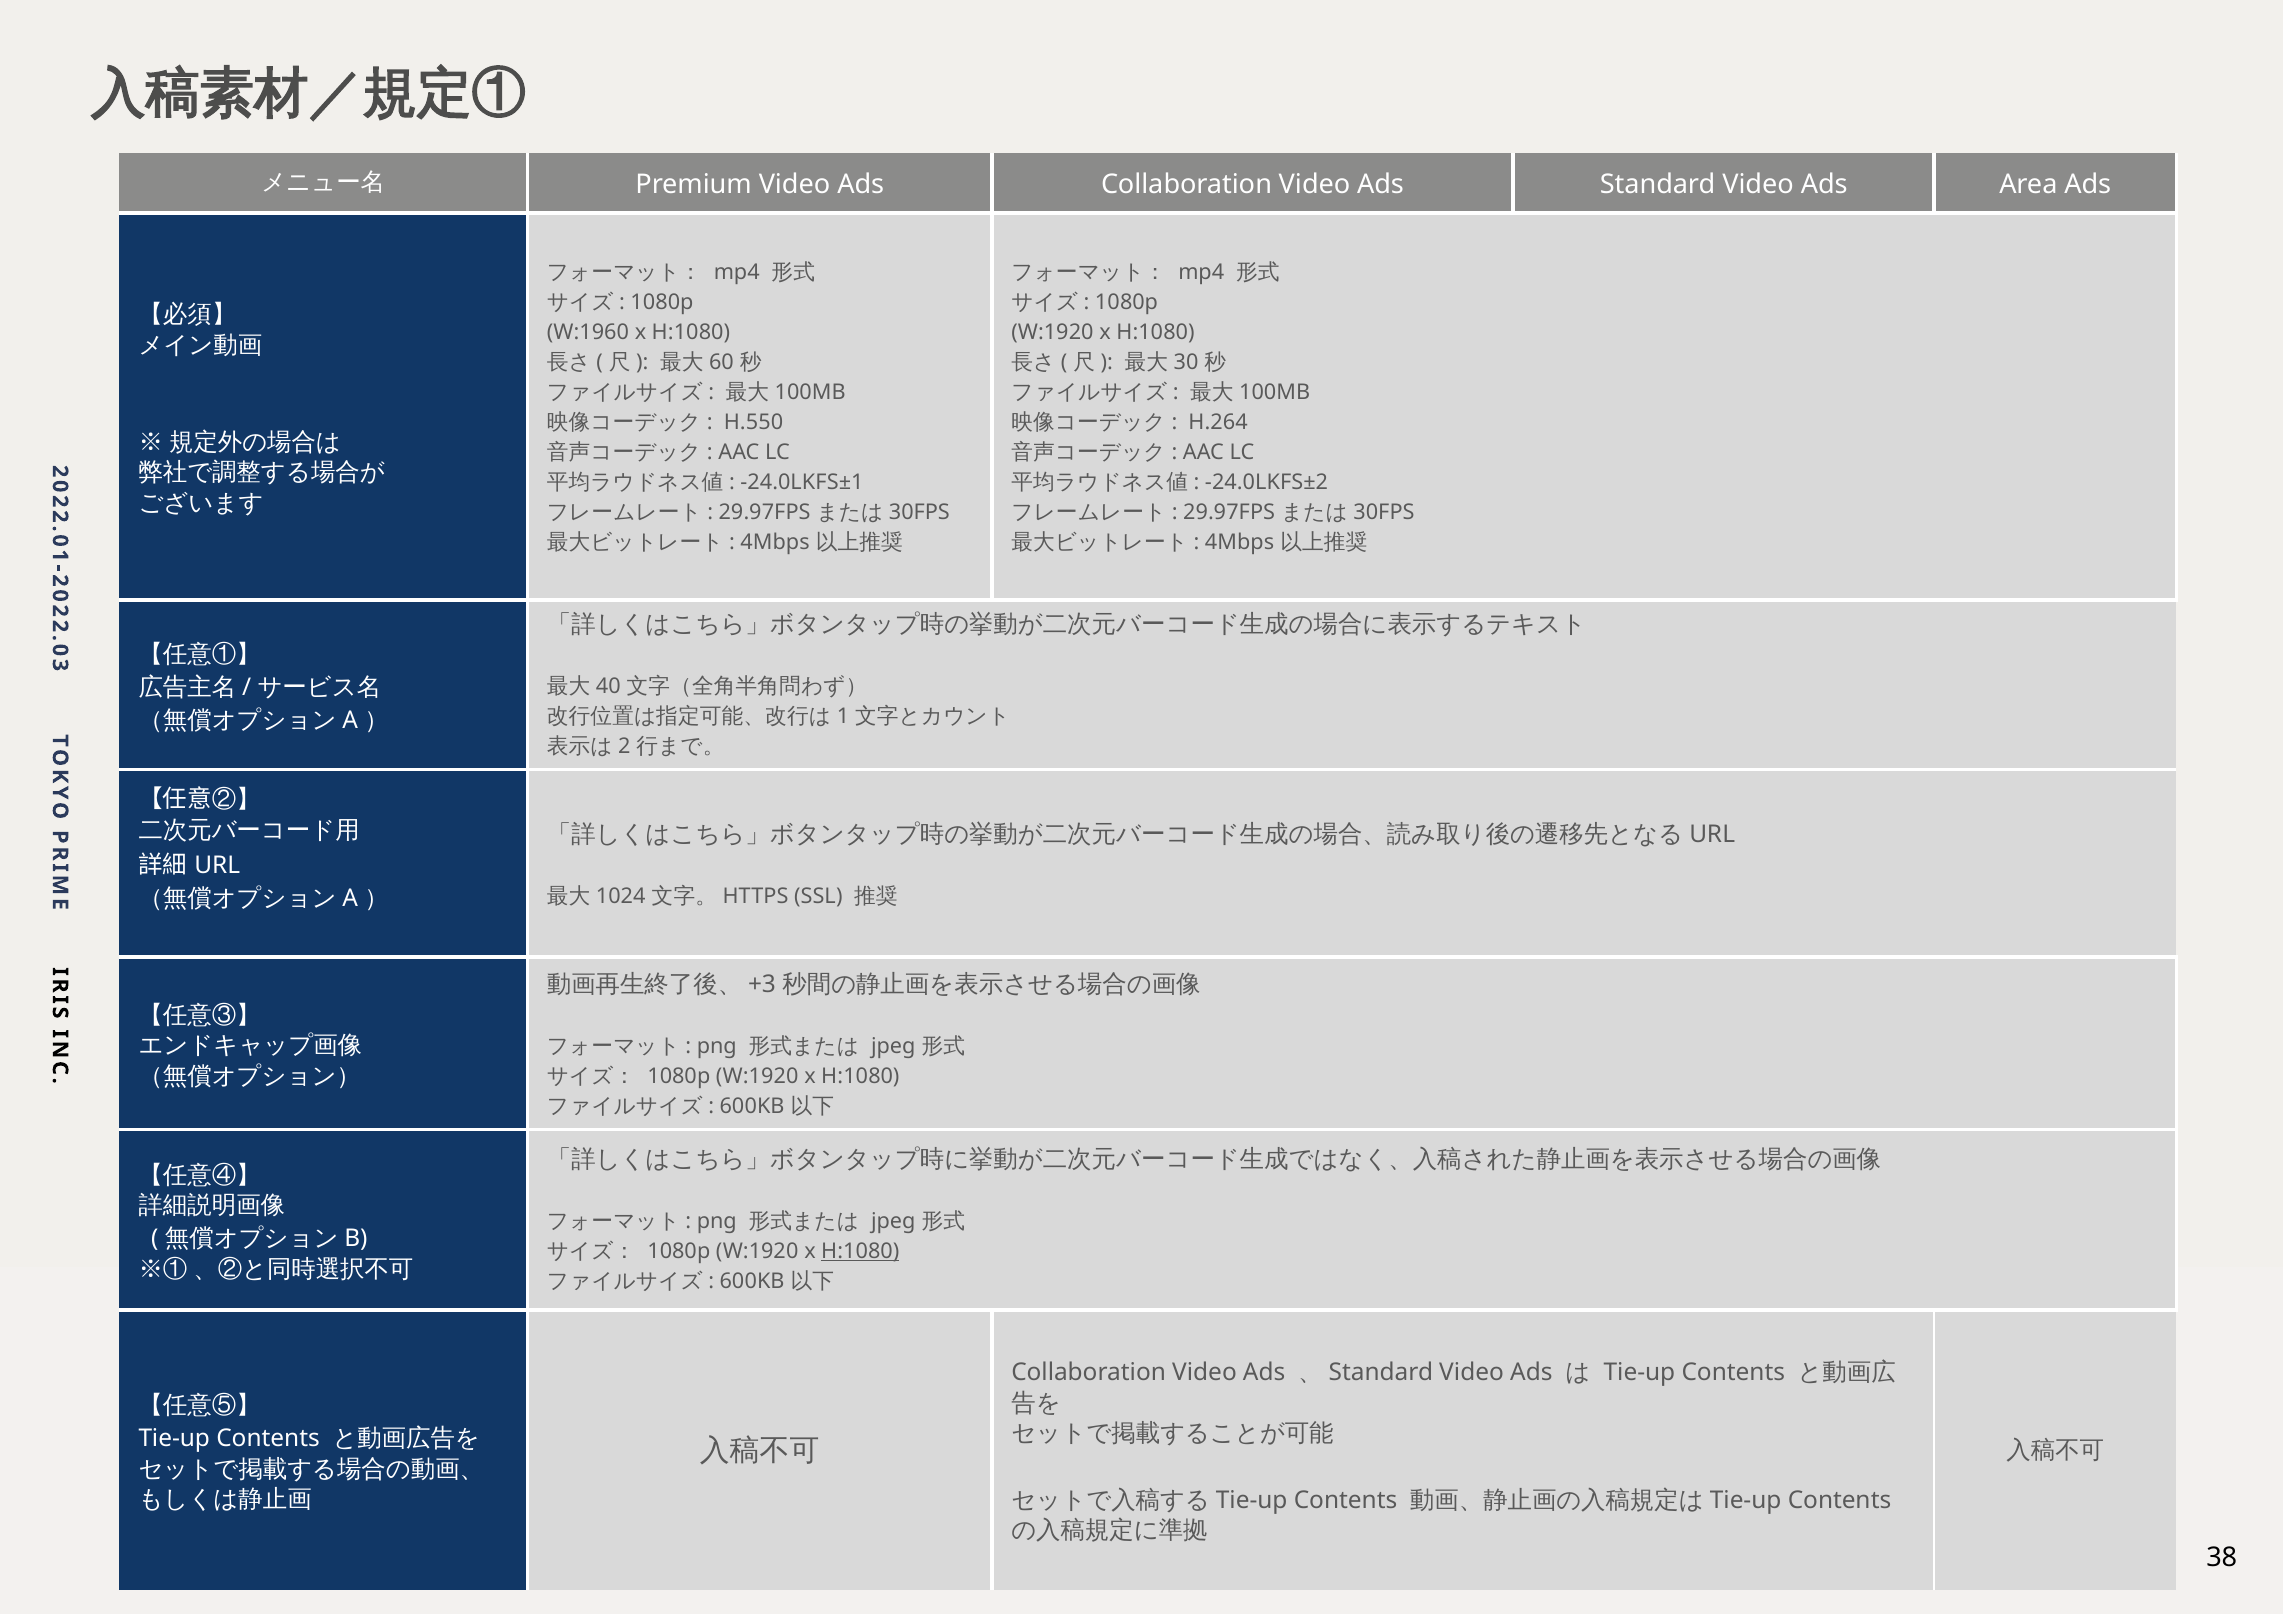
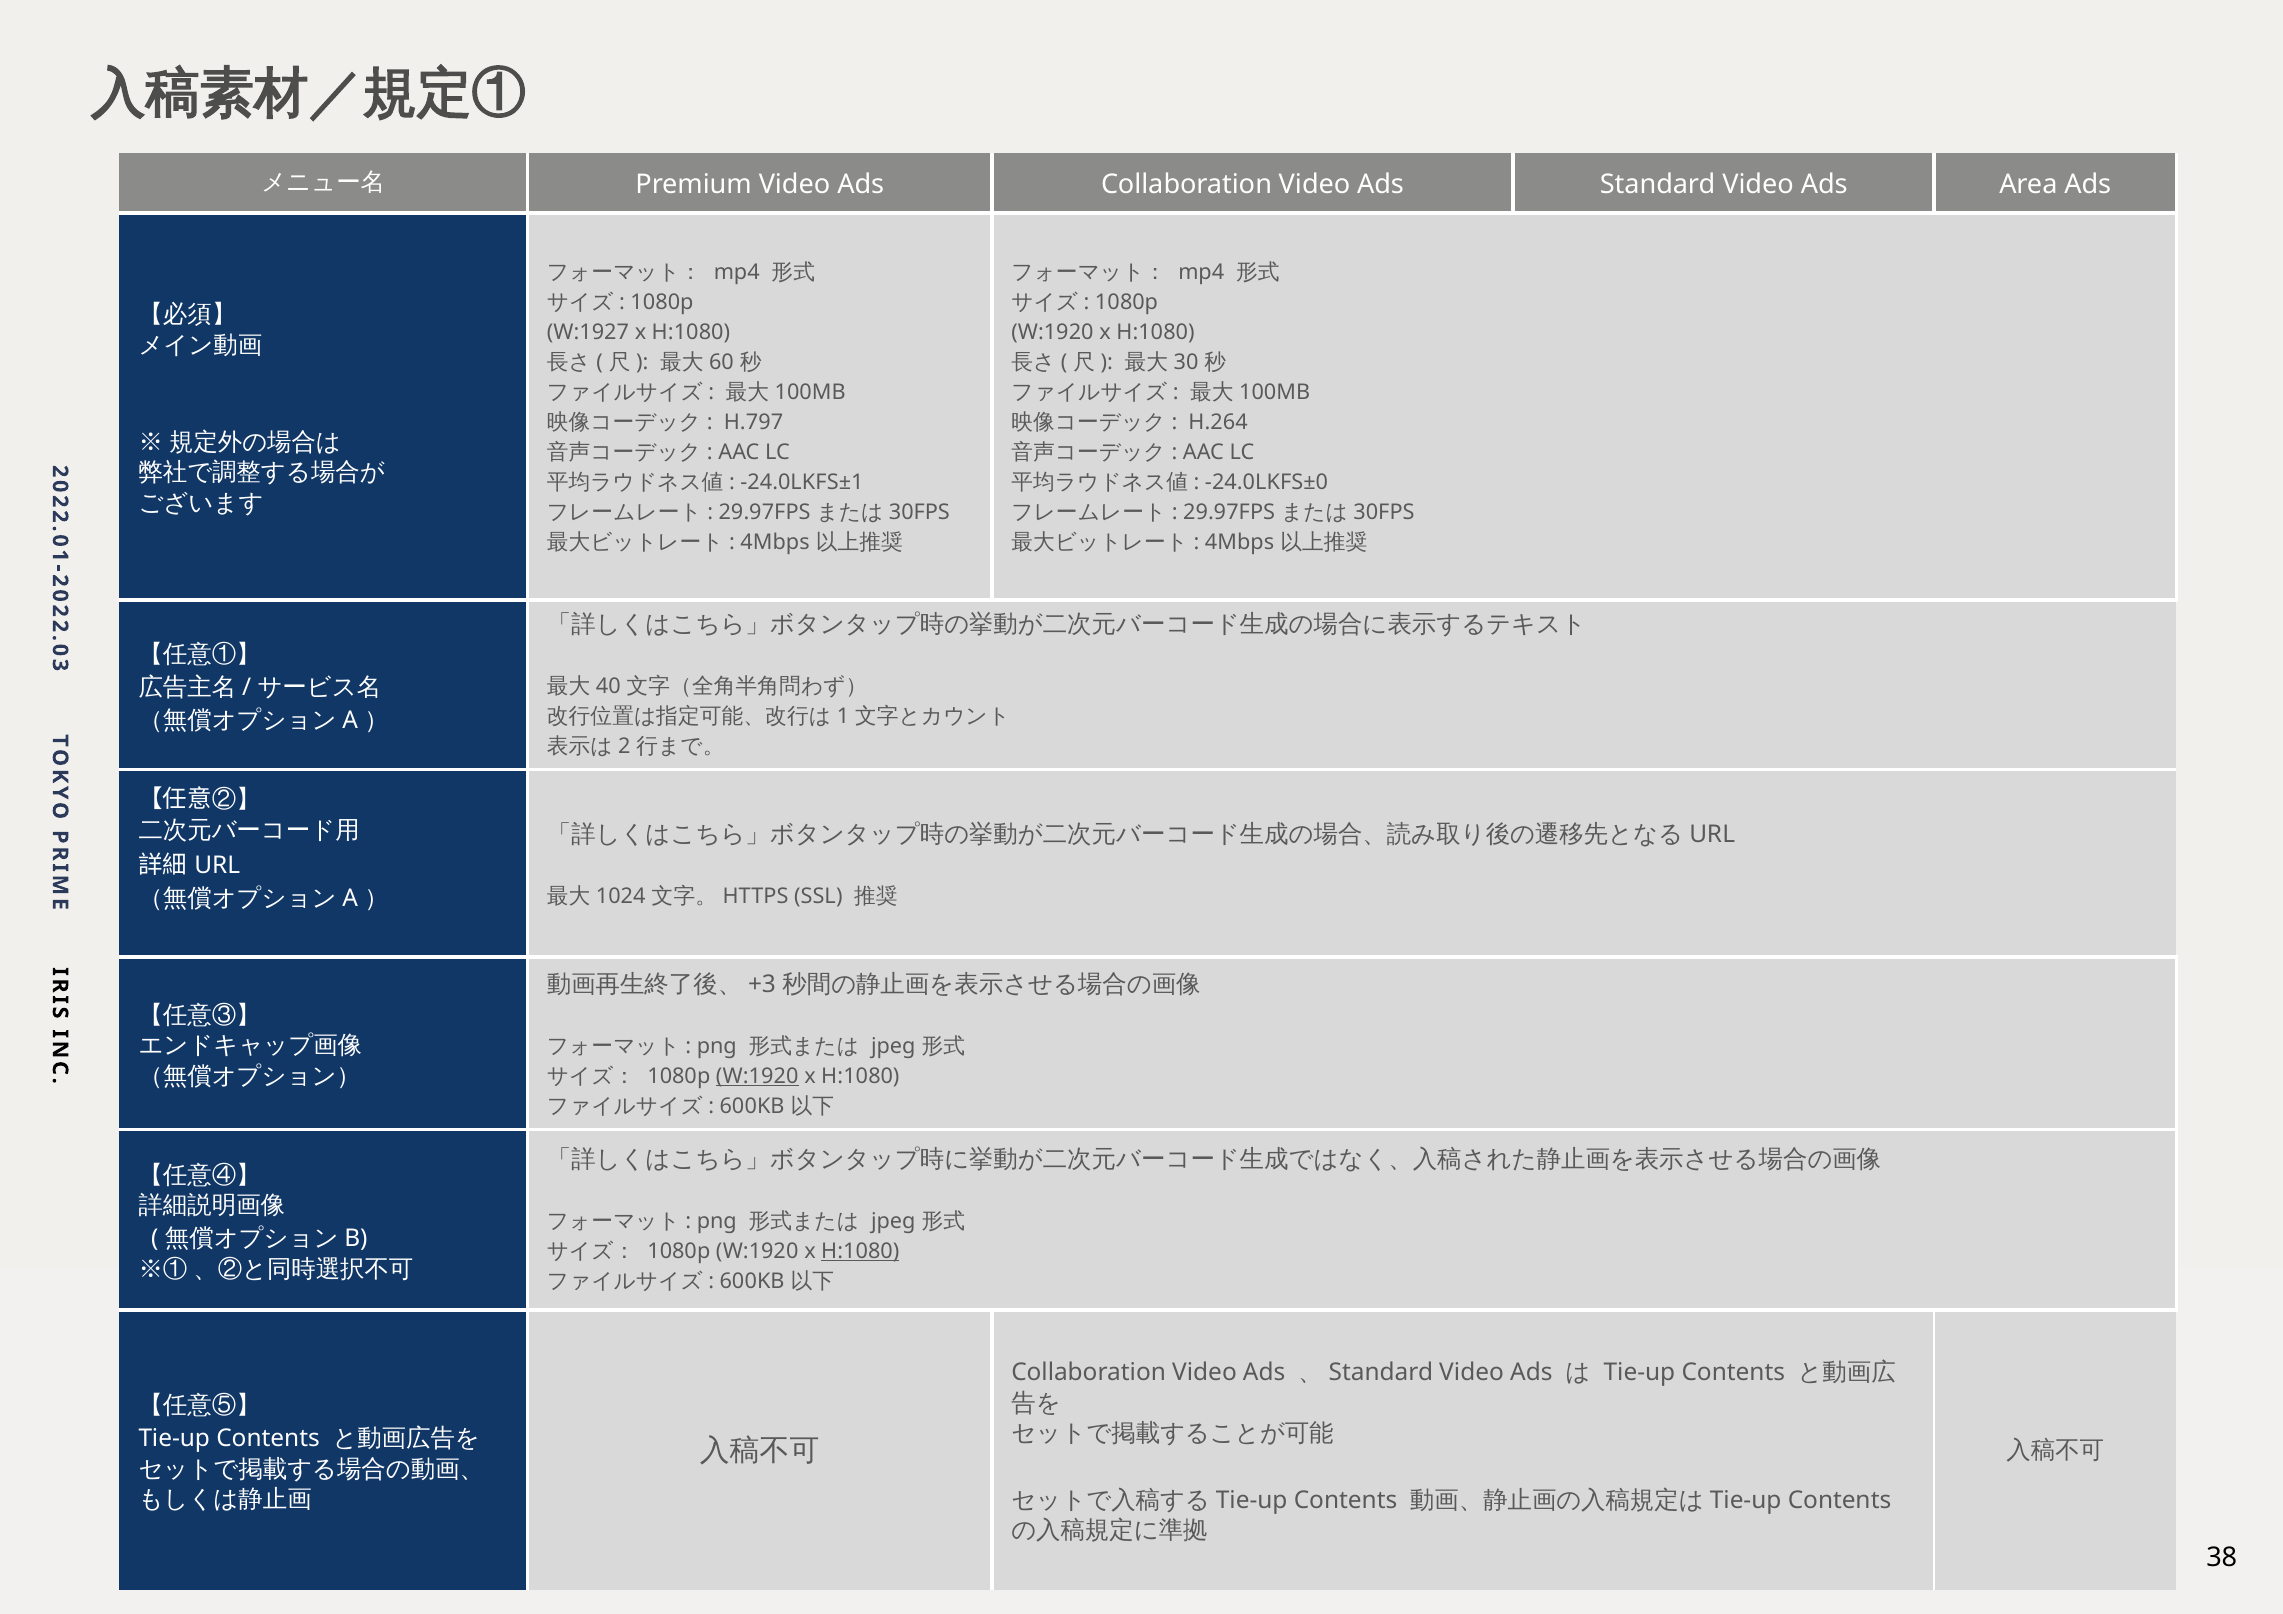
W:1960: W:1960 -> W:1927
H.550: H.550 -> H.797
-24.0LKFS±2: -24.0LKFS±2 -> -24.0LKFS±0
W:1920 at (757, 1076) underline: none -> present
